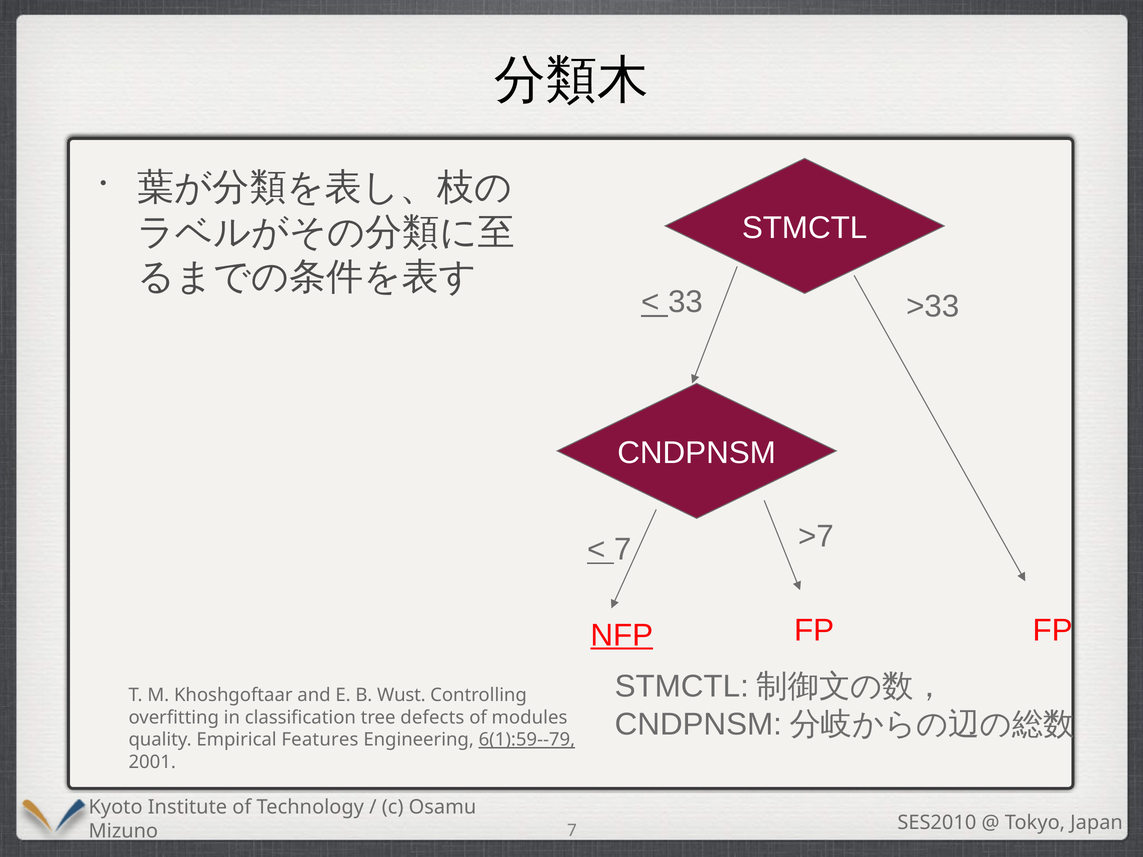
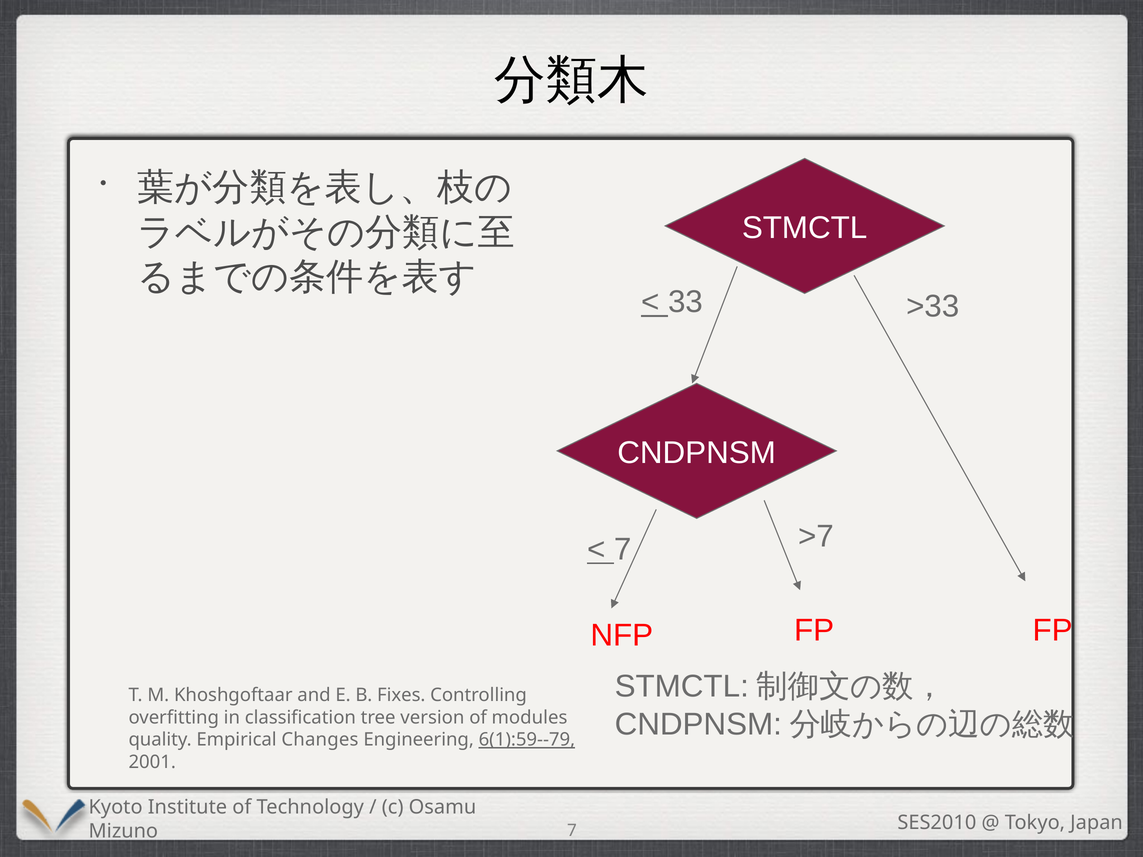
NFP underline: present -> none
Wust: Wust -> Fixes
defects: defects -> version
Features: Features -> Changes
